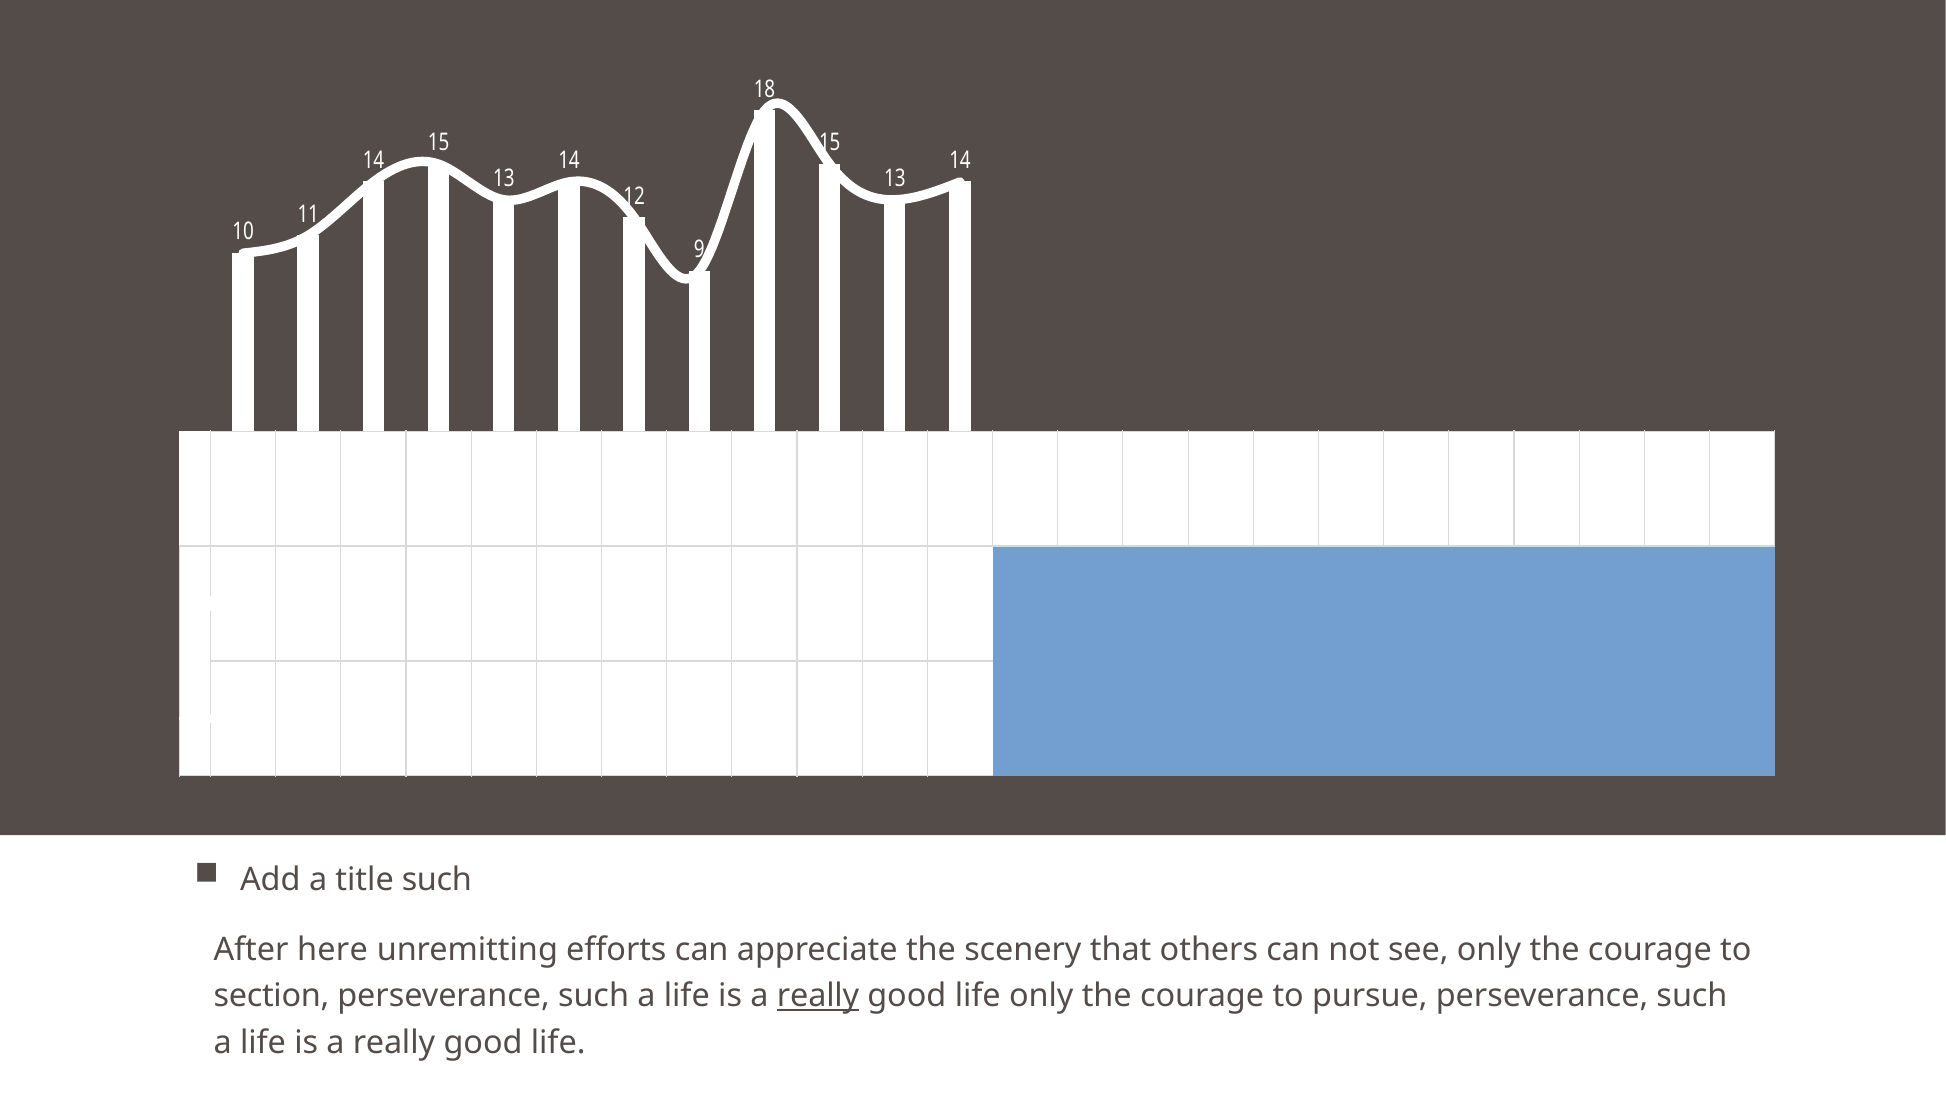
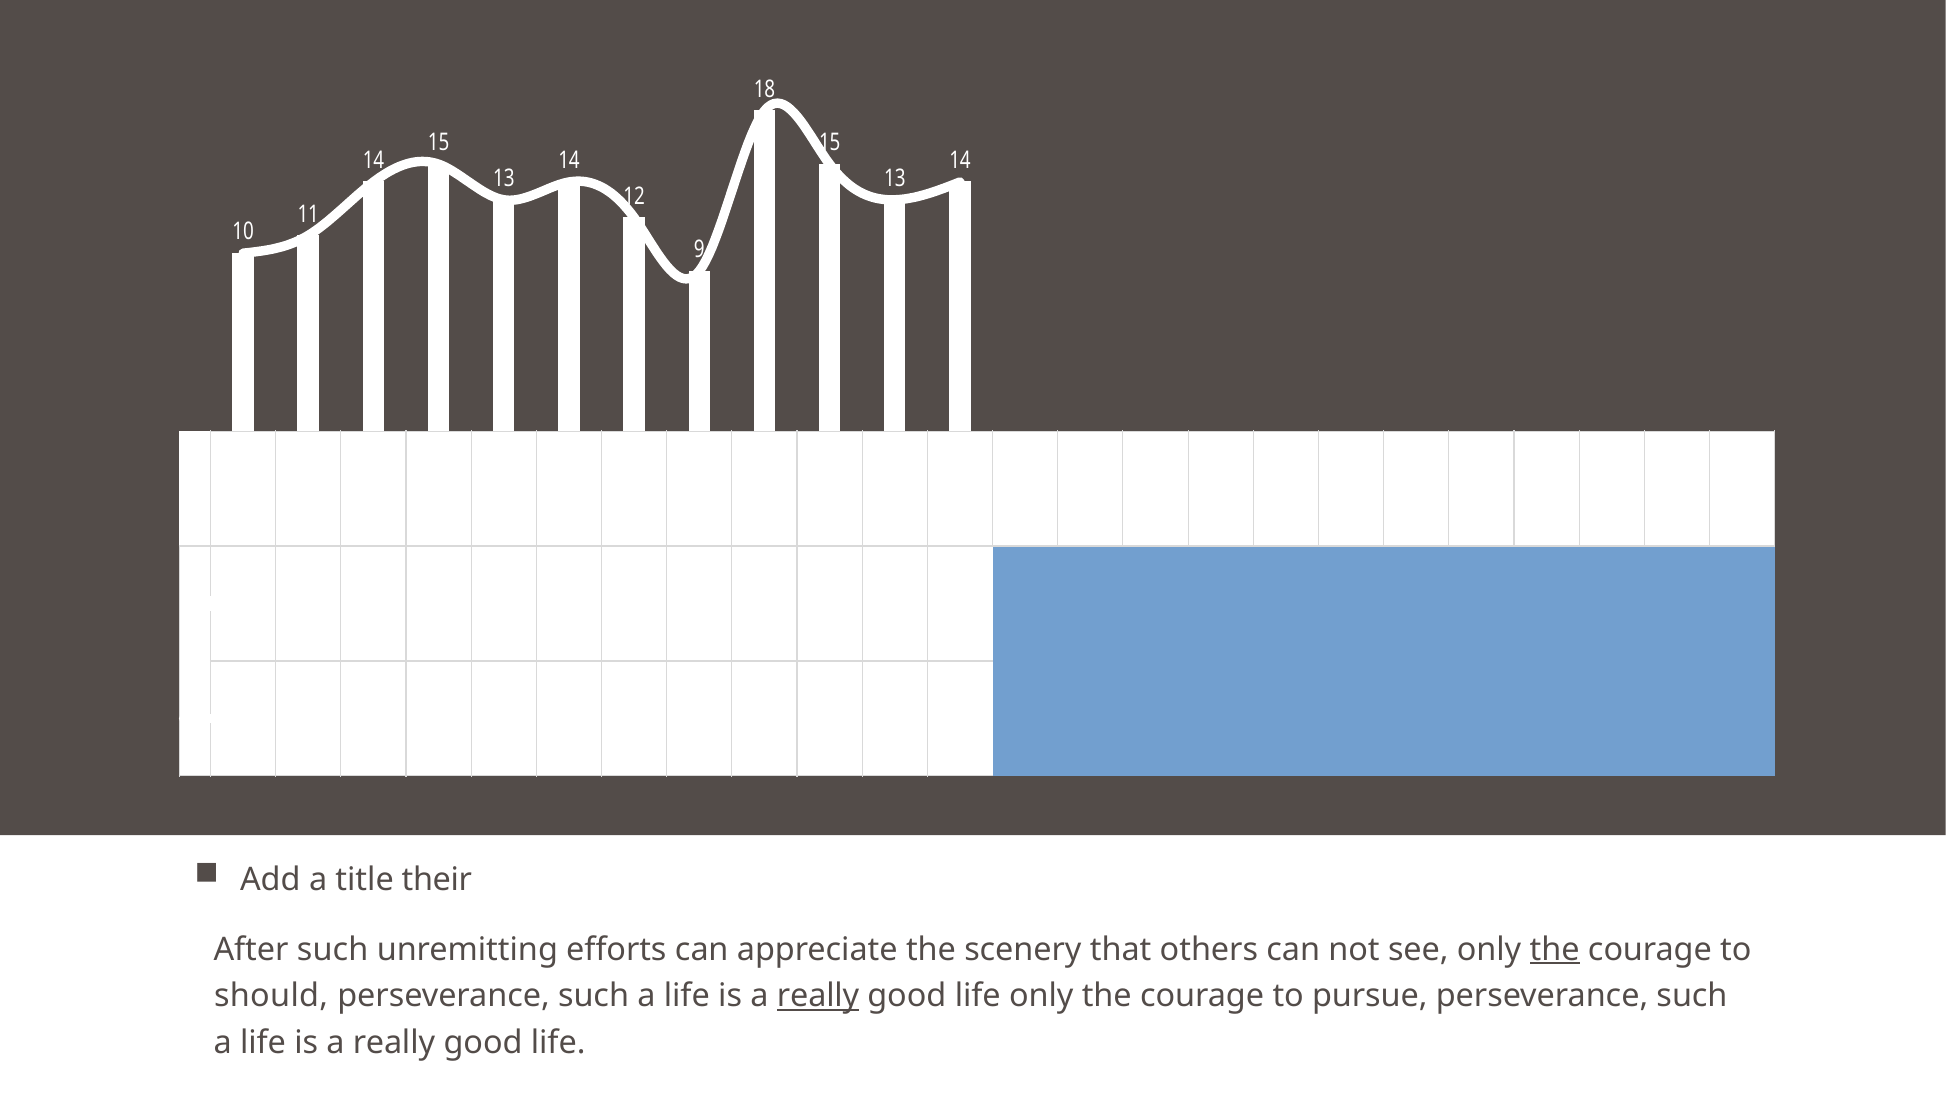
title such: such -> their
After here: here -> such
the at (1555, 950) underline: none -> present
section: section -> should
